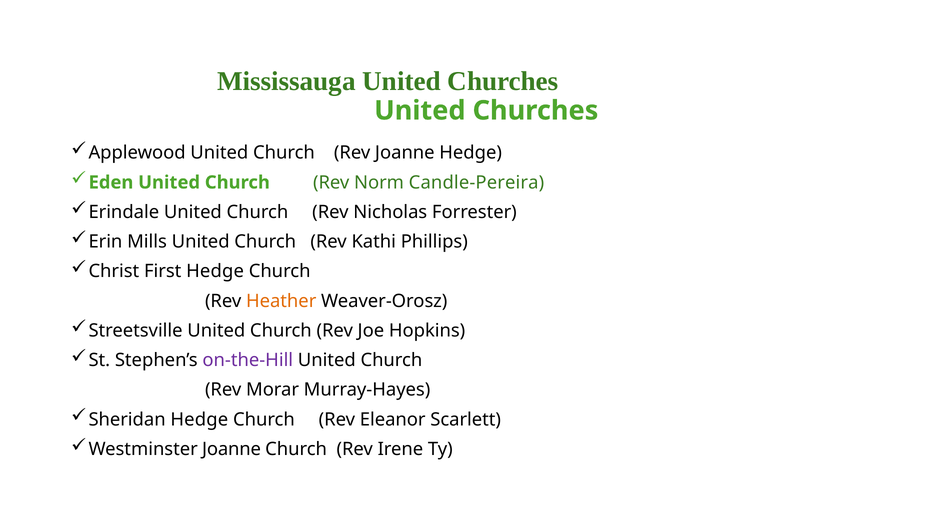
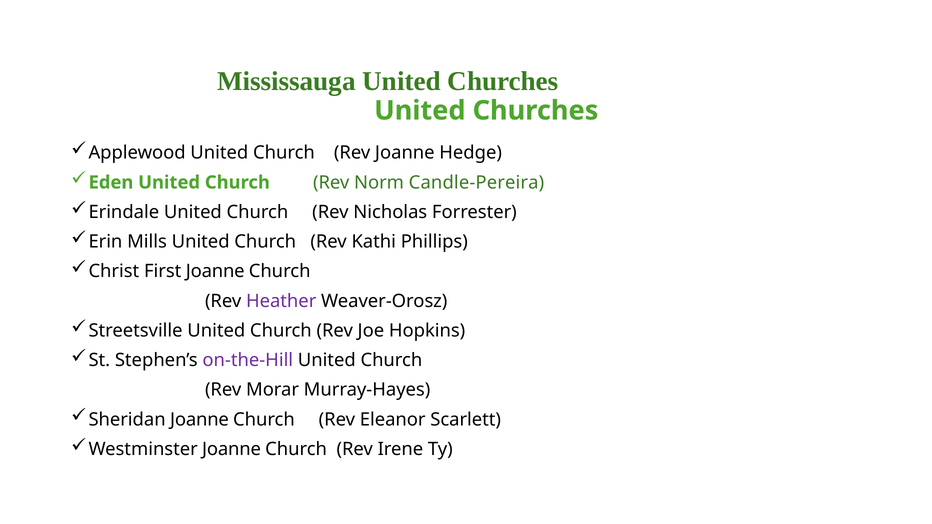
First Hedge: Hedge -> Joanne
Heather colour: orange -> purple
Sheridan Hedge: Hedge -> Joanne
